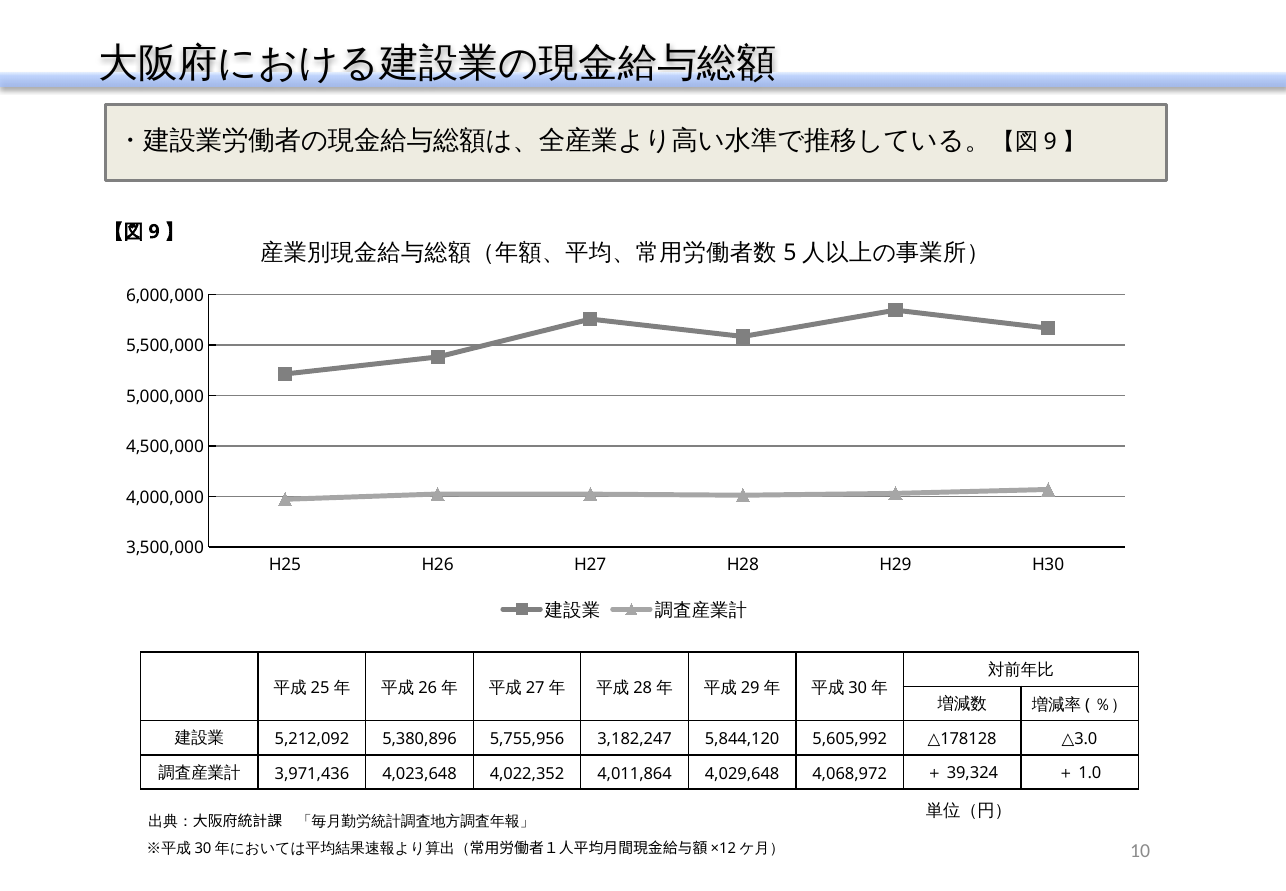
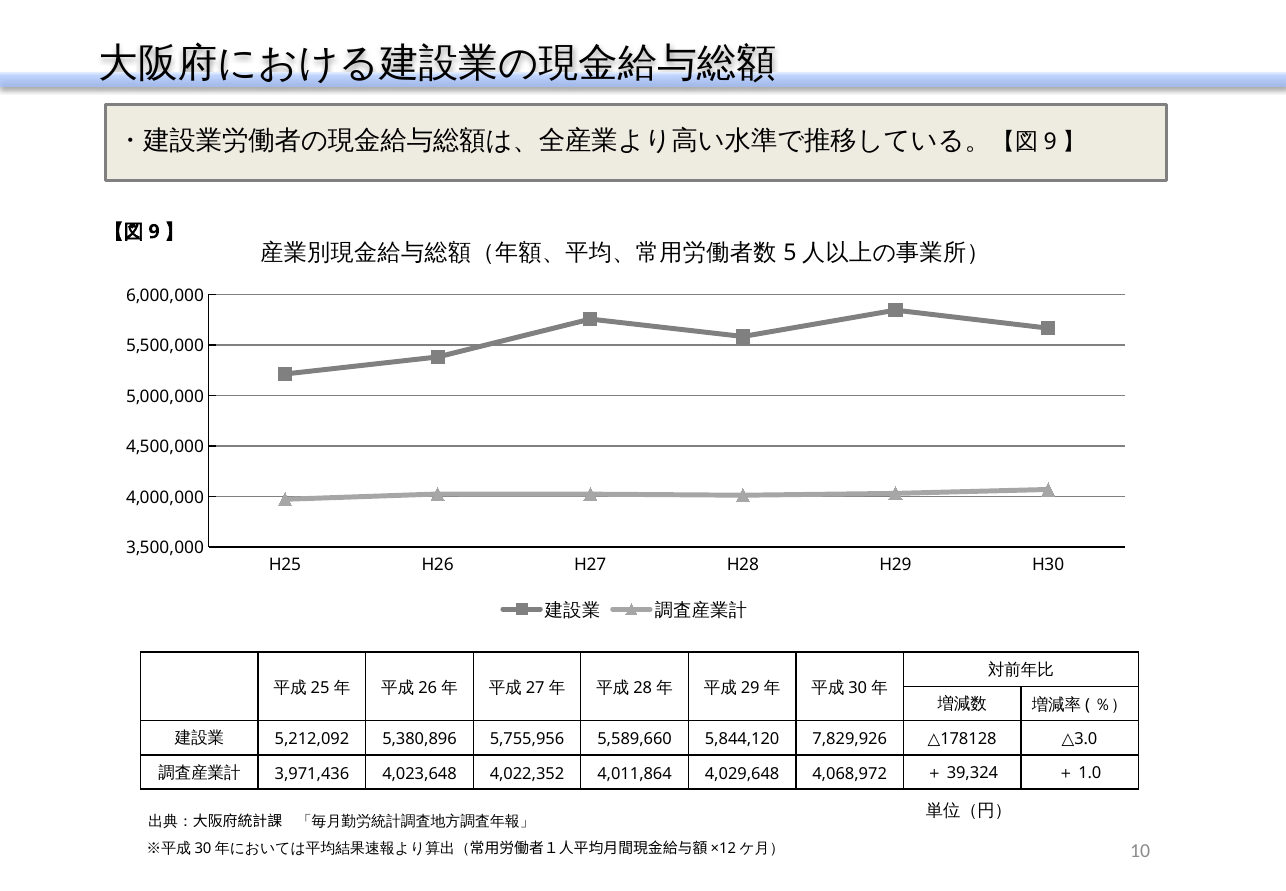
3,182,247: 3,182,247 -> 5,589,660
5,605,992: 5,605,992 -> 7,829,926
